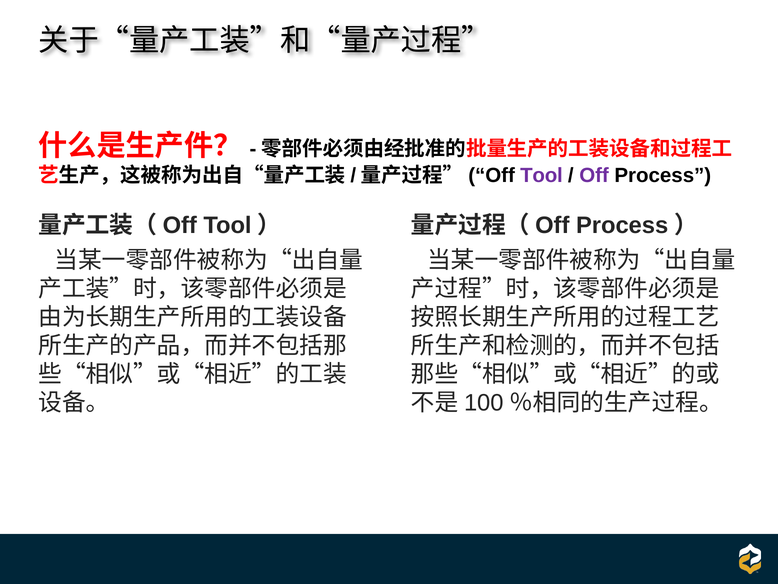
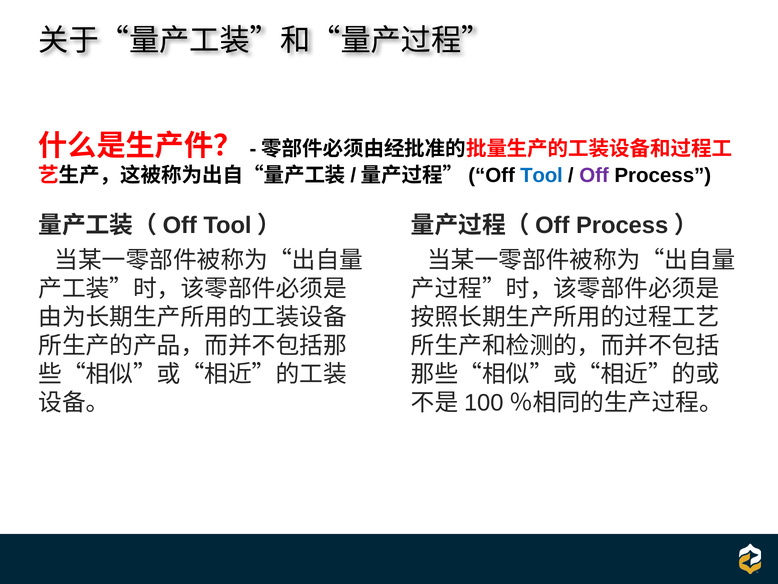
Tool colour: purple -> blue
